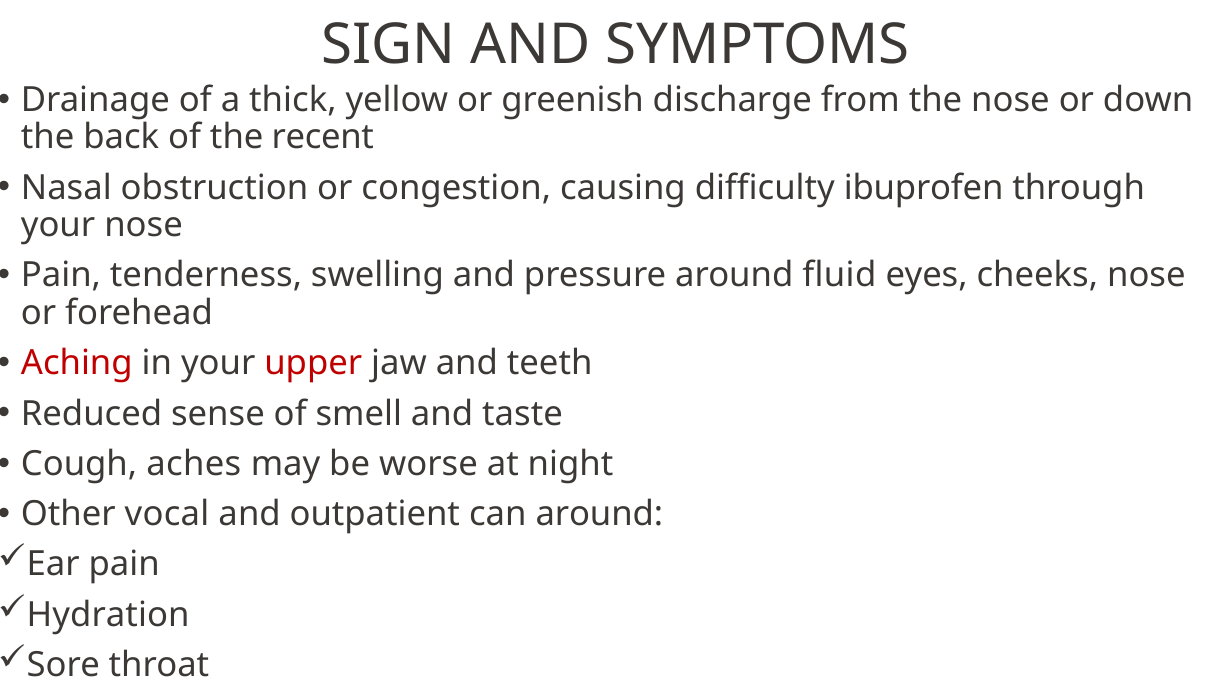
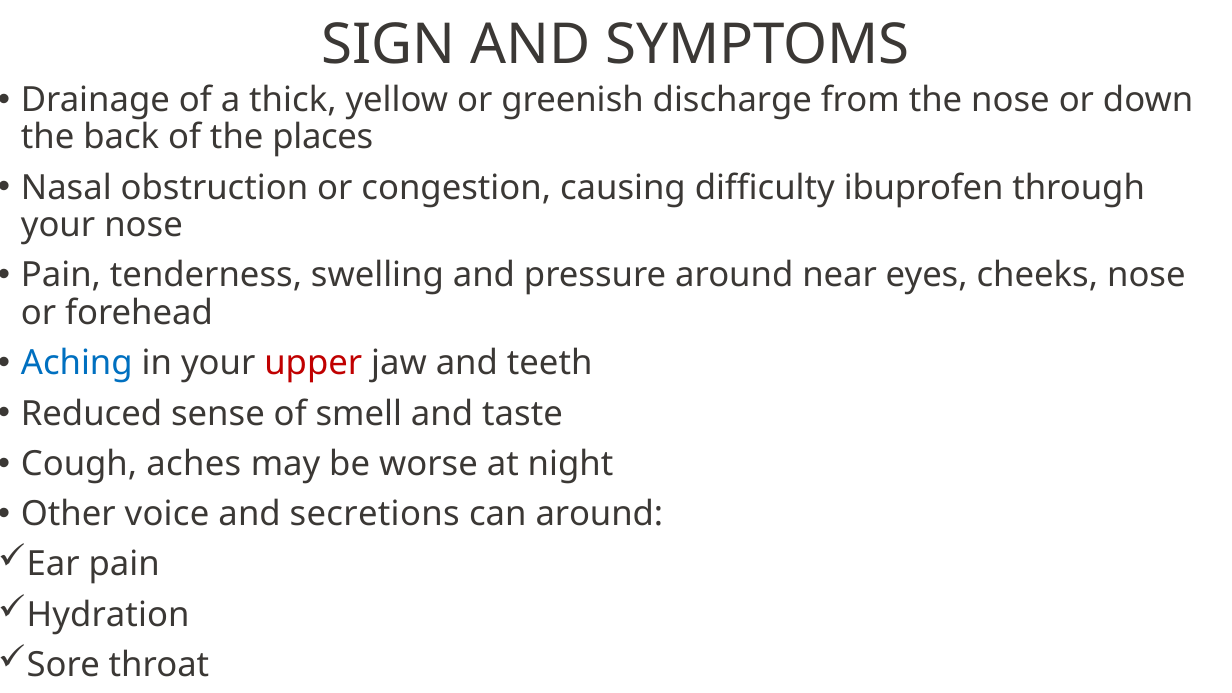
recent: recent -> places
fluid: fluid -> near
Aching colour: red -> blue
vocal: vocal -> voice
outpatient: outpatient -> secretions
